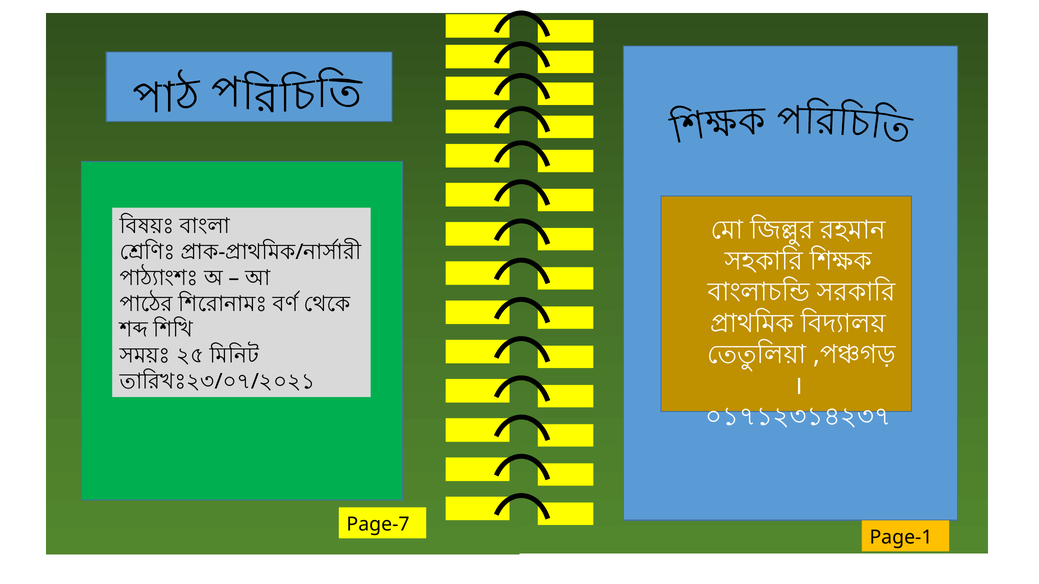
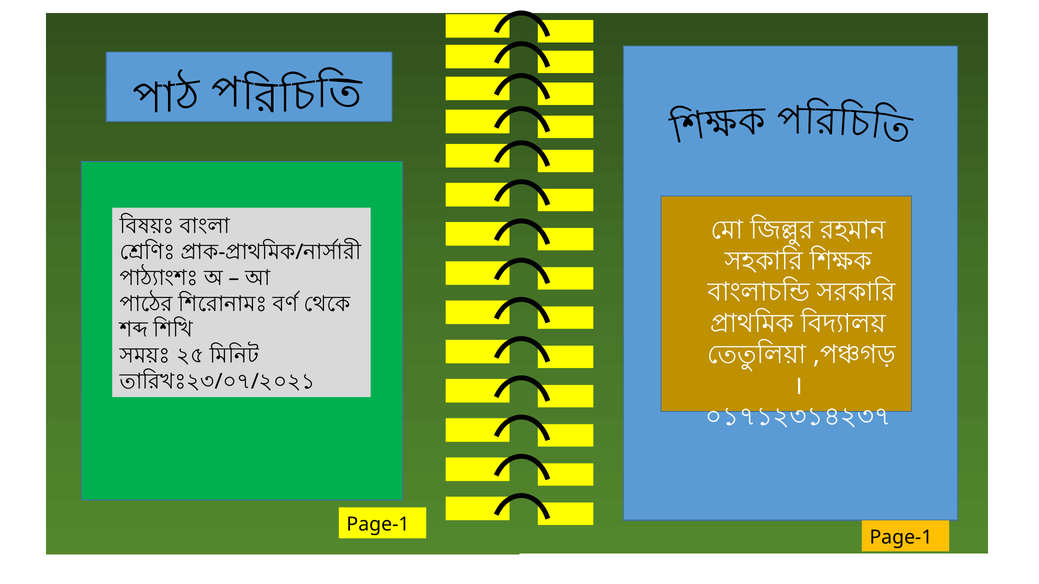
Page-7 at (378, 525): Page-7 -> Page-1
